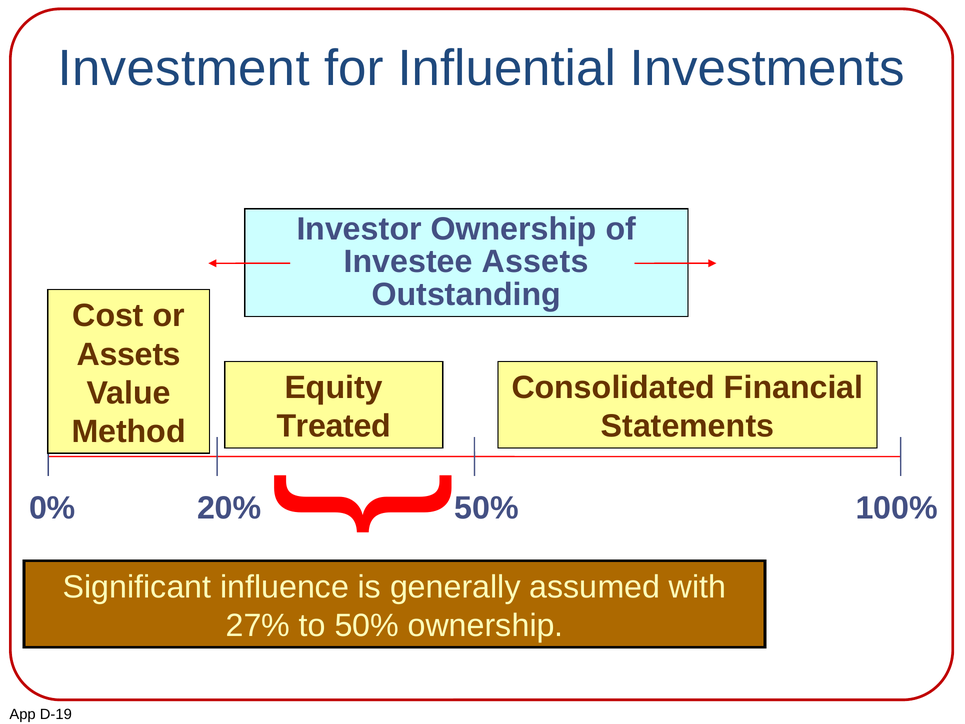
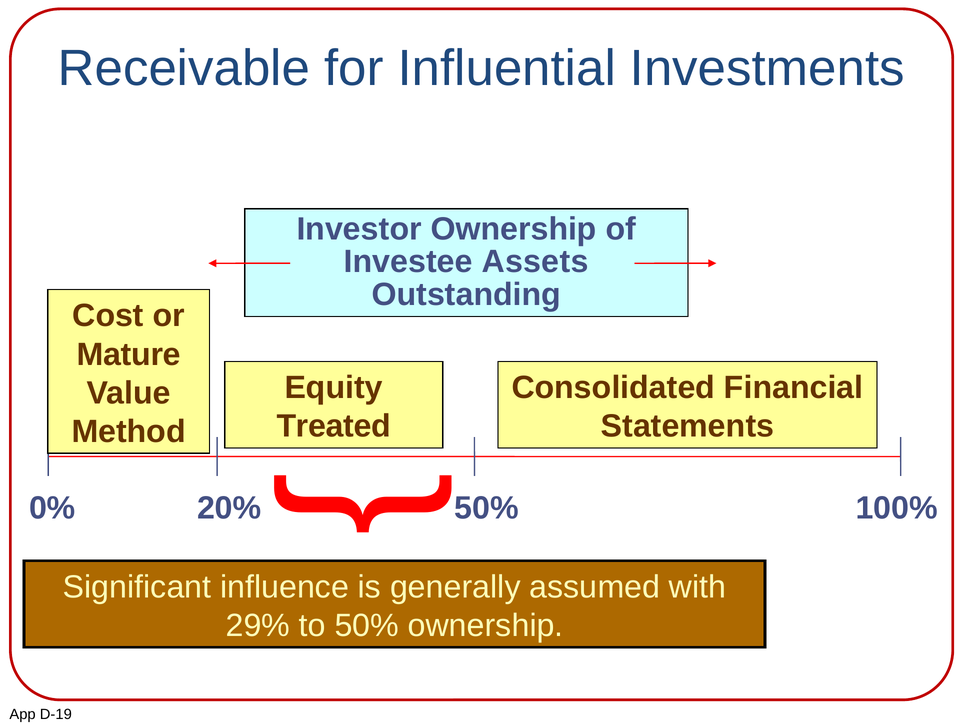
Investment: Investment -> Receivable
Assets at (129, 354): Assets -> Mature
27%: 27% -> 29%
